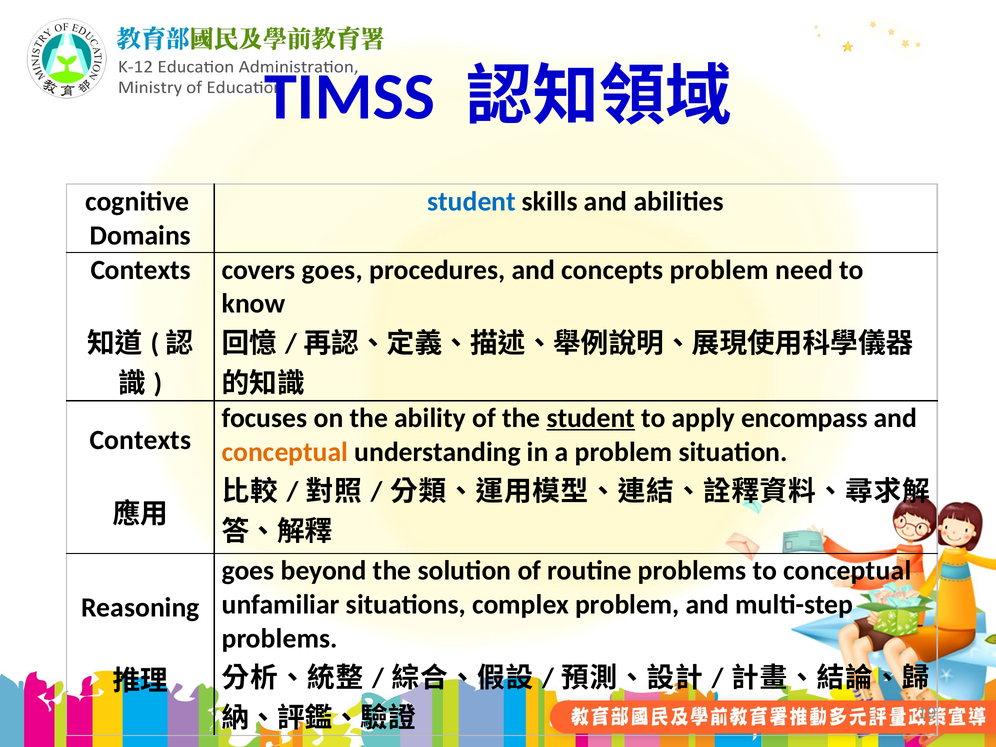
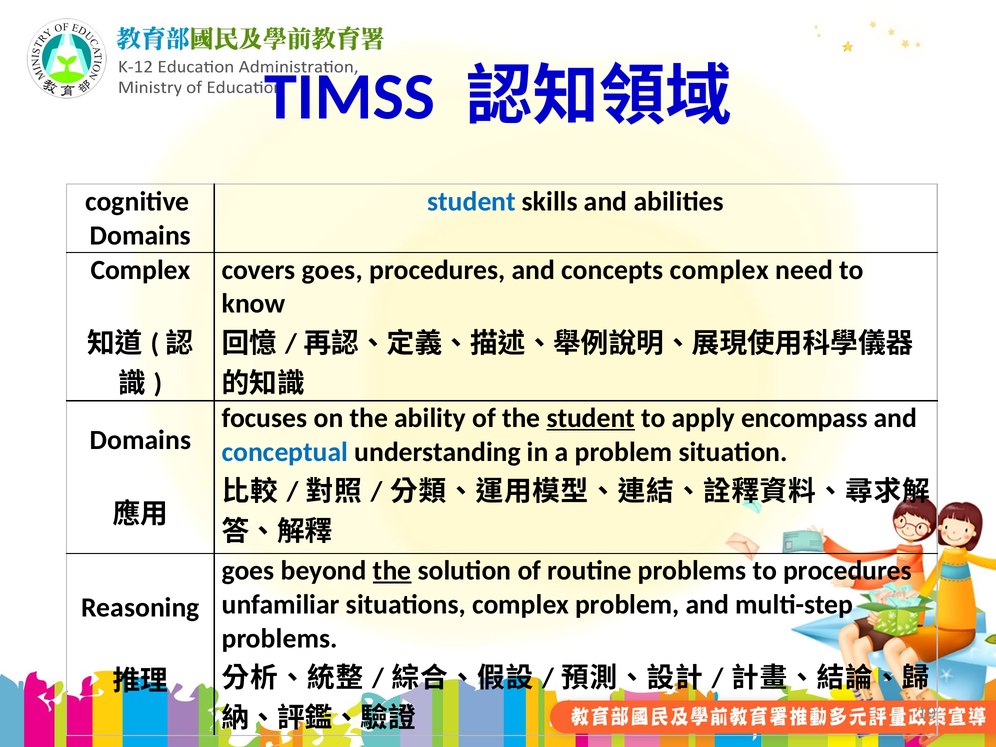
Contexts at (141, 270): Contexts -> Complex
concepts problem: problem -> complex
Contexts at (140, 440): Contexts -> Domains
conceptual at (285, 452) colour: orange -> blue
the at (392, 571) underline: none -> present
to conceptual: conceptual -> procedures
